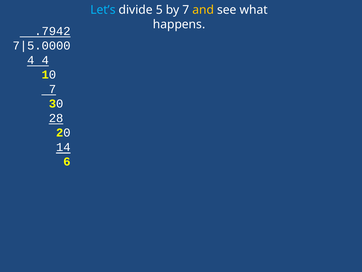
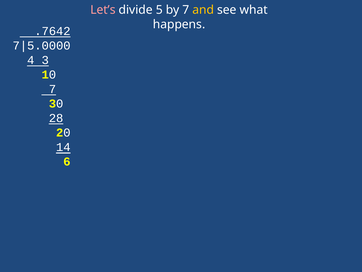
Let’s colour: light blue -> pink
.7942: .7942 -> .7642
4 4: 4 -> 3
